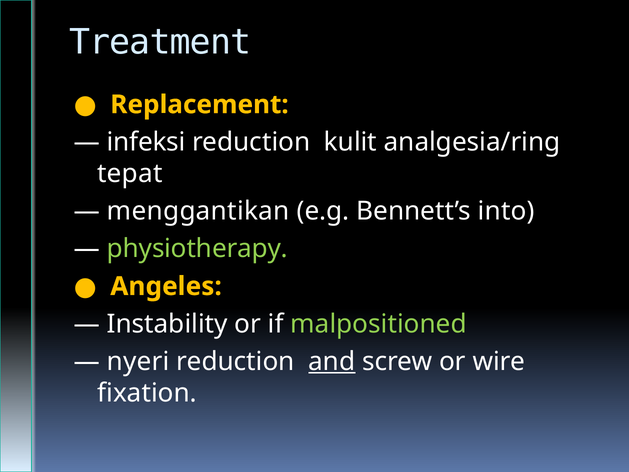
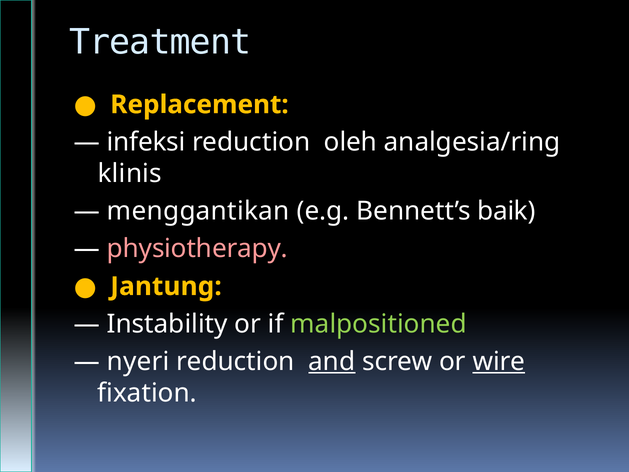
kulit: kulit -> oleh
tepat: tepat -> klinis
into: into -> baik
physiotherapy colour: light green -> pink
Angeles: Angeles -> Jantung
wire underline: none -> present
